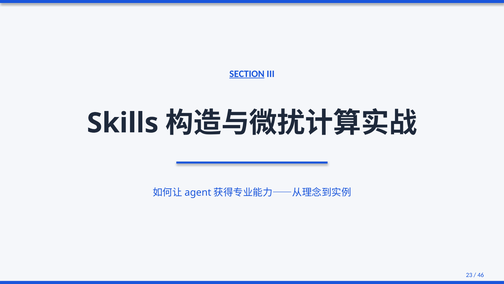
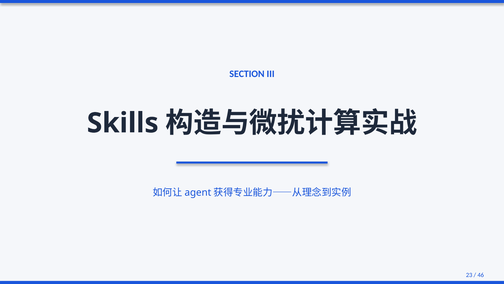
SECTION underline: present -> none
